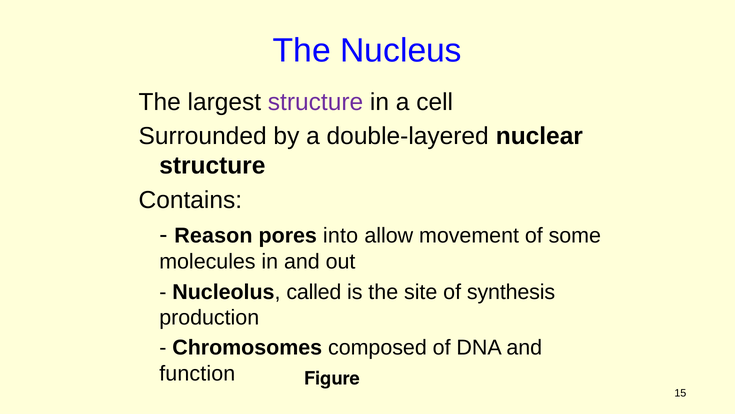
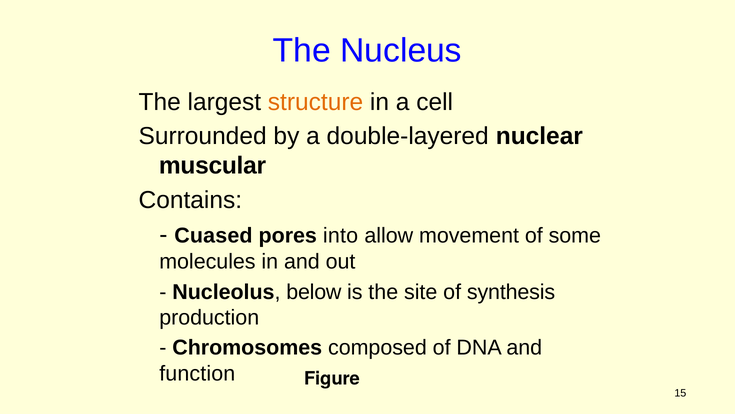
structure at (316, 102) colour: purple -> orange
structure at (212, 166): structure -> muscular
Reason: Reason -> Cuased
called: called -> below
